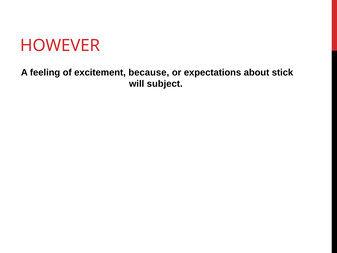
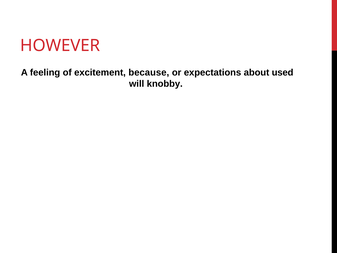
stick: stick -> used
subject: subject -> knobby
